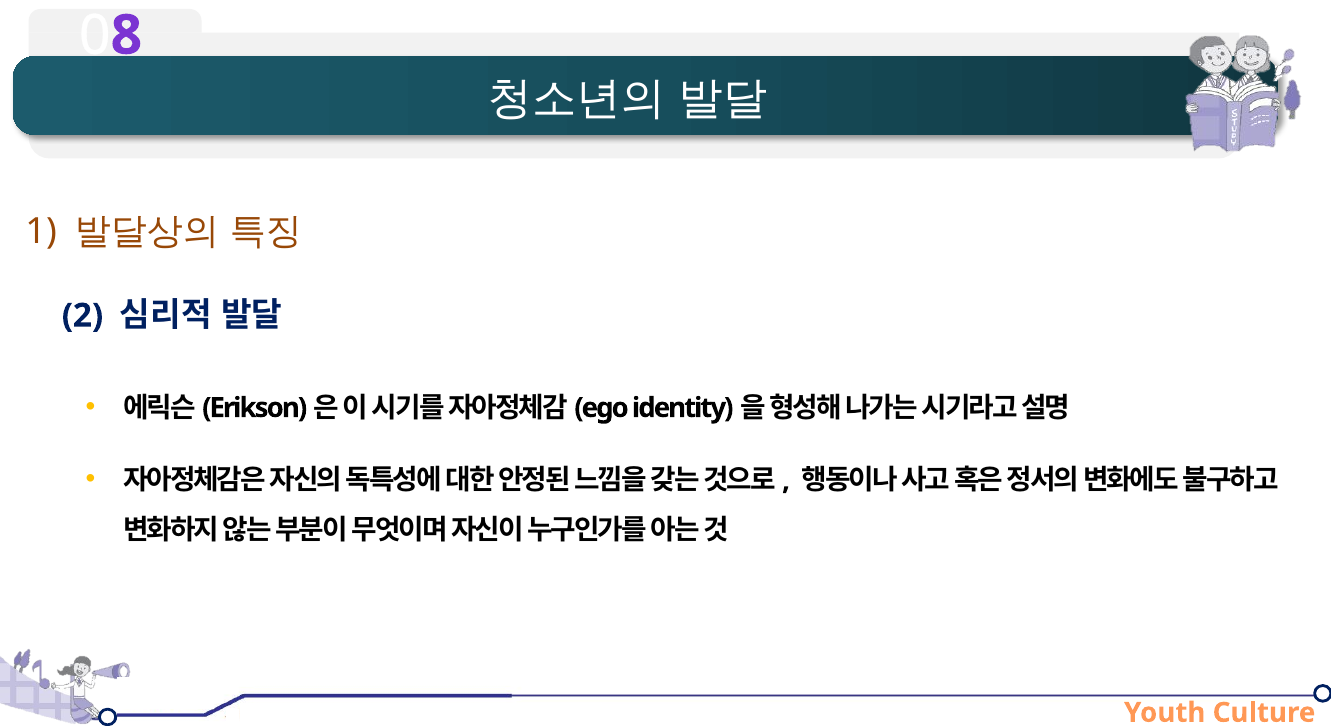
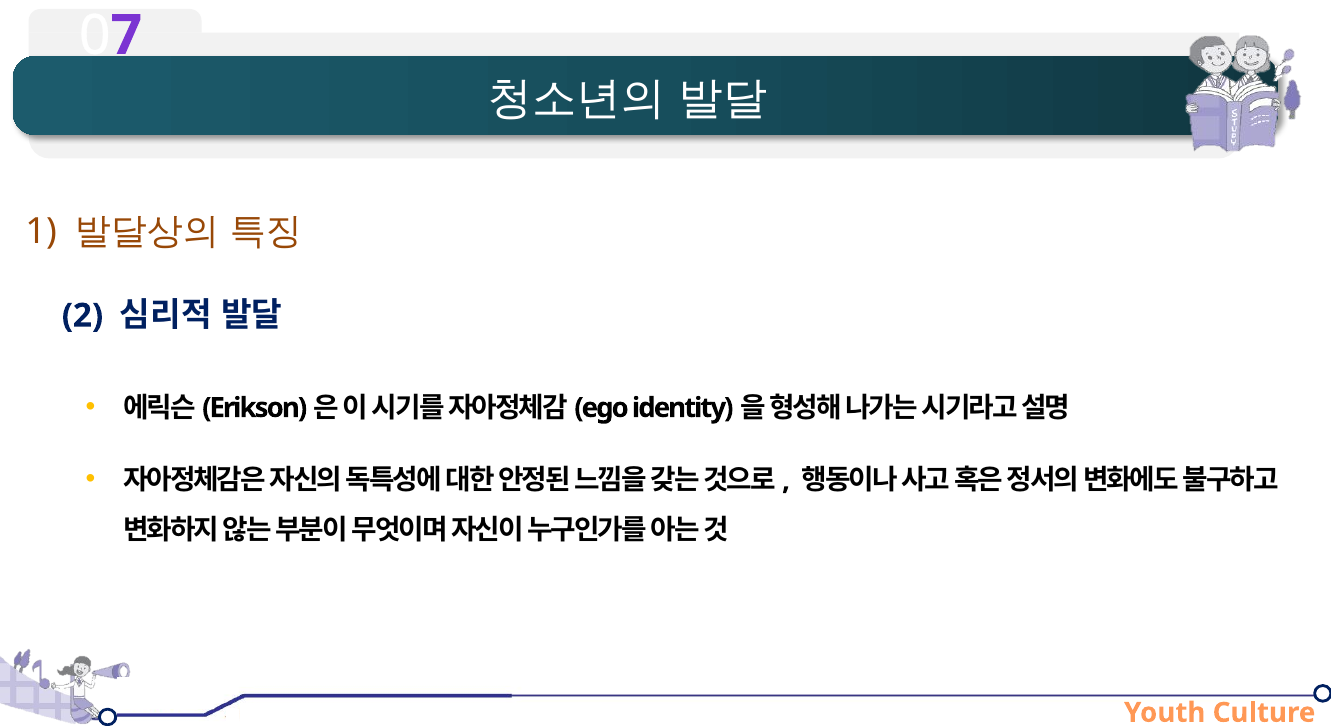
8: 8 -> 7
